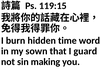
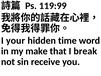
119:15: 119:15 -> 119:99
burn: burn -> your
sown: sown -> make
guard: guard -> break
making: making -> receive
